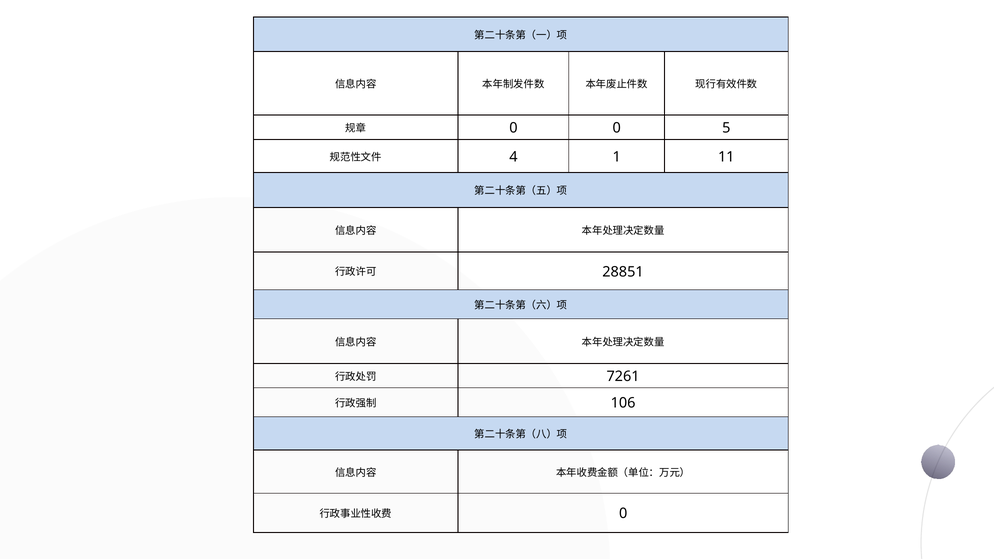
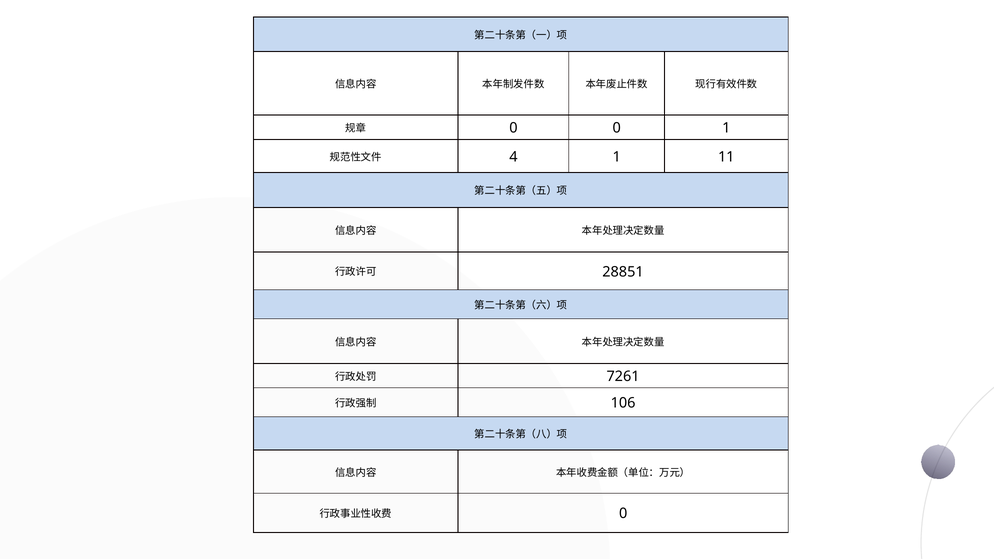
0 5: 5 -> 1
